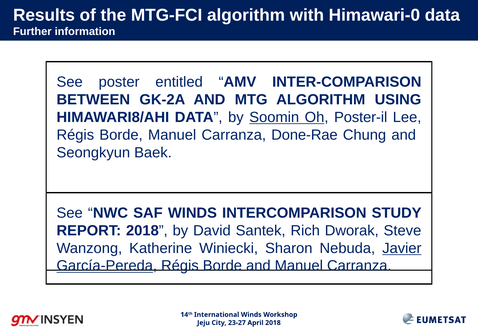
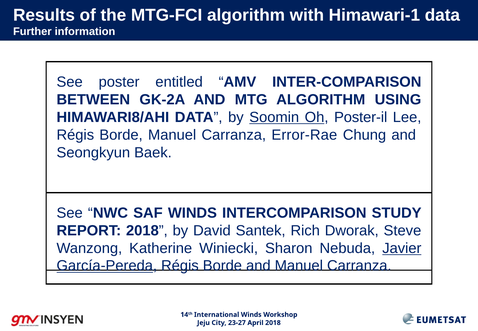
Himawari-0: Himawari-0 -> Himawari-1
Done-Rae: Done-Rae -> Error-Rae
